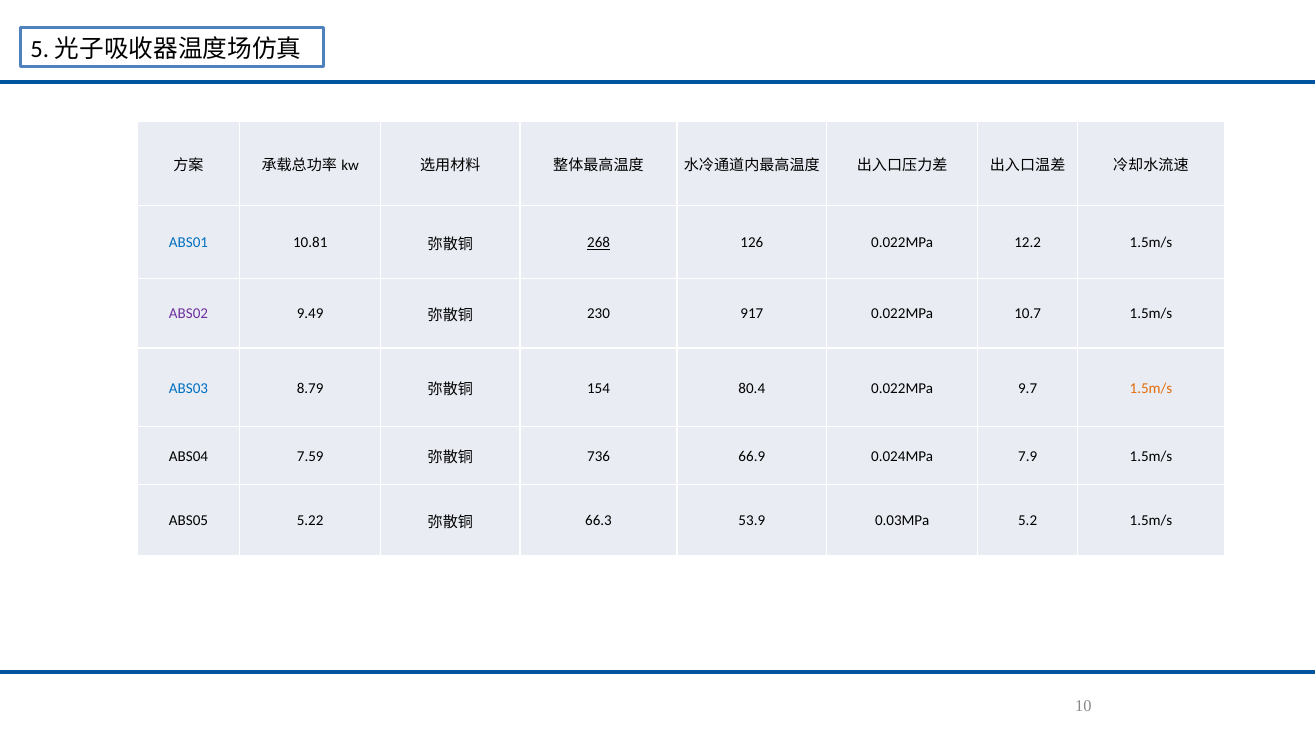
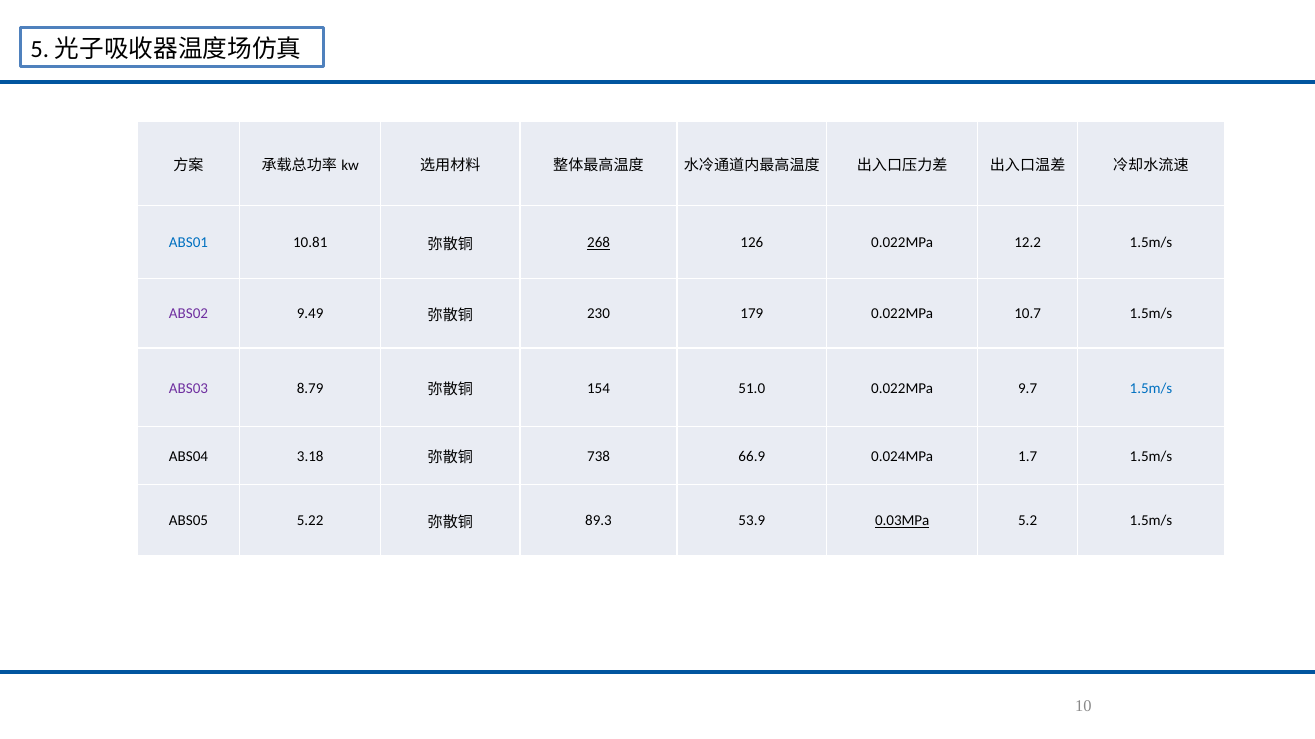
917: 917 -> 179
ABS03 colour: blue -> purple
80.4: 80.4 -> 51.0
1.5m/s at (1151, 388) colour: orange -> blue
7.59: 7.59 -> 3.18
736: 736 -> 738
7.9: 7.9 -> 1.7
66.3: 66.3 -> 89.3
0.03MPa underline: none -> present
